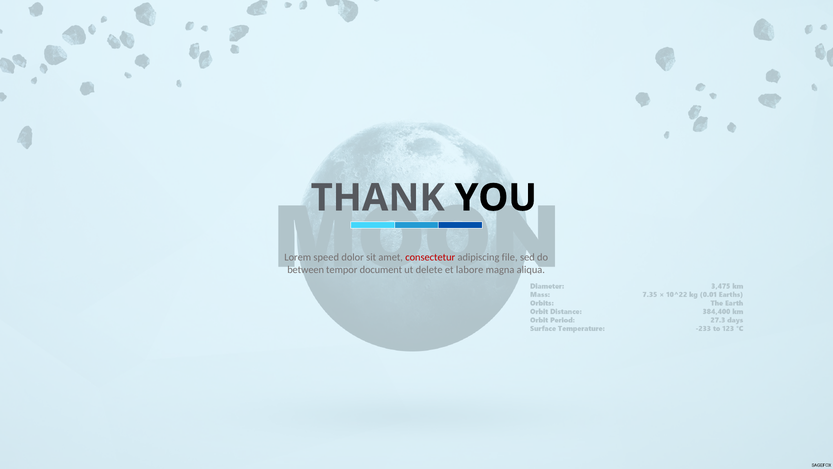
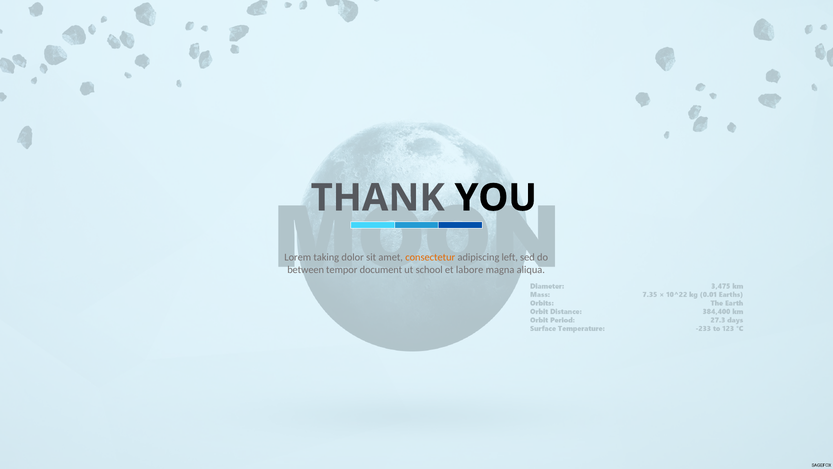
speed: speed -> taking
consectetur colour: red -> orange
file: file -> left
delete: delete -> school
